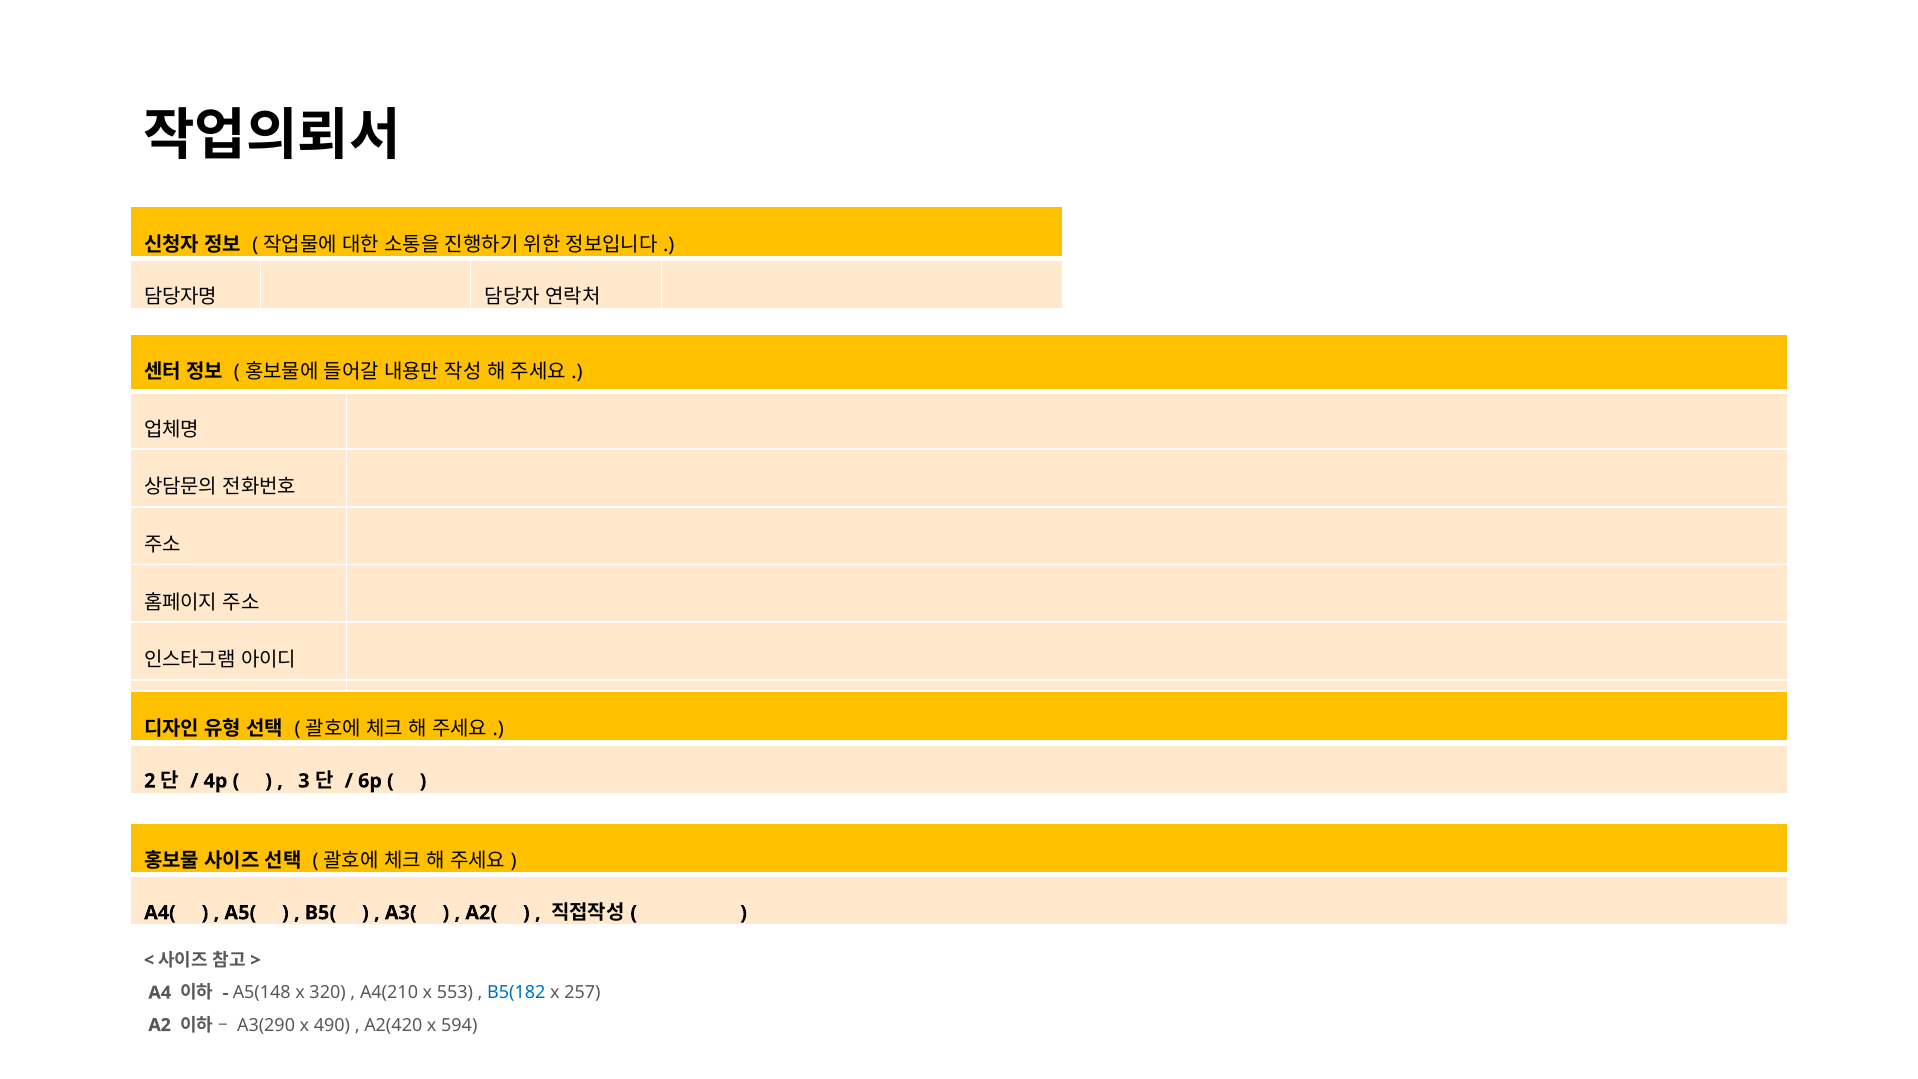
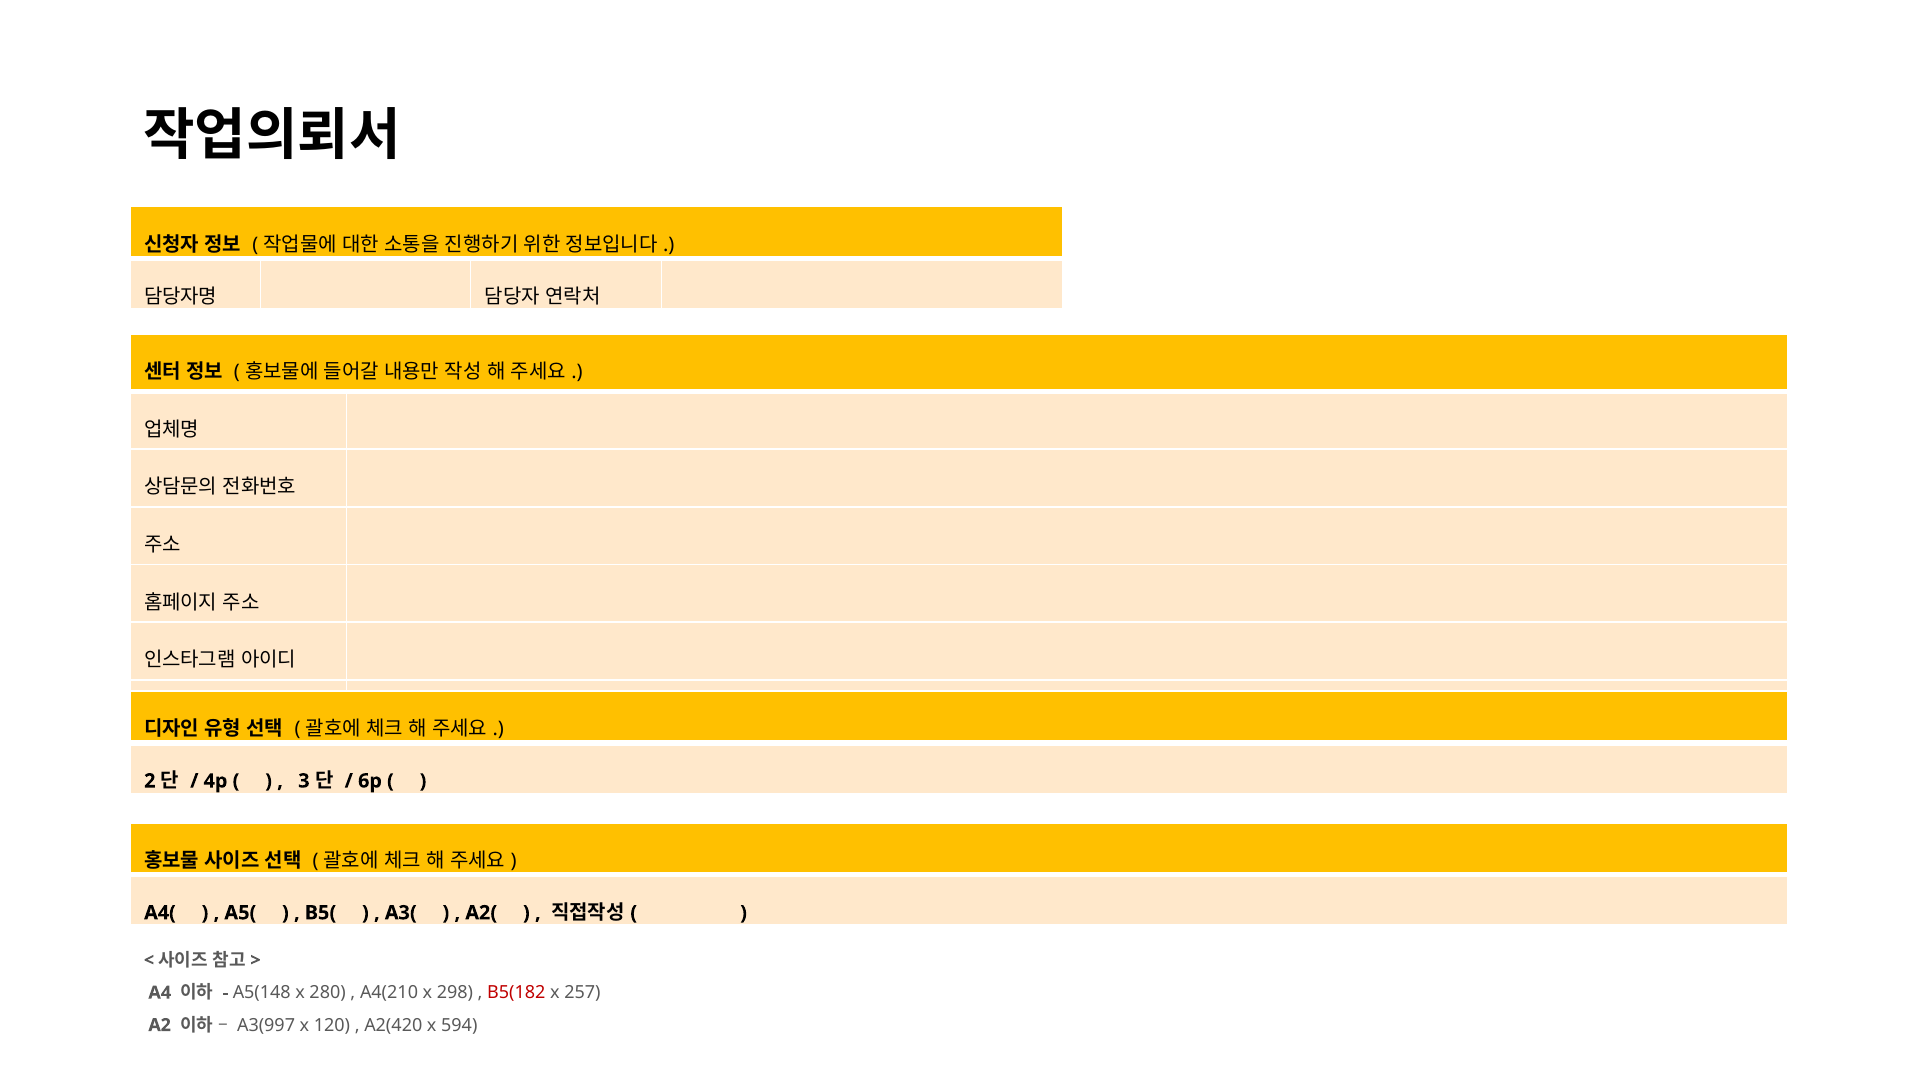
320: 320 -> 280
553: 553 -> 298
B5(182 colour: blue -> red
A3(290: A3(290 -> A3(997
490: 490 -> 120
